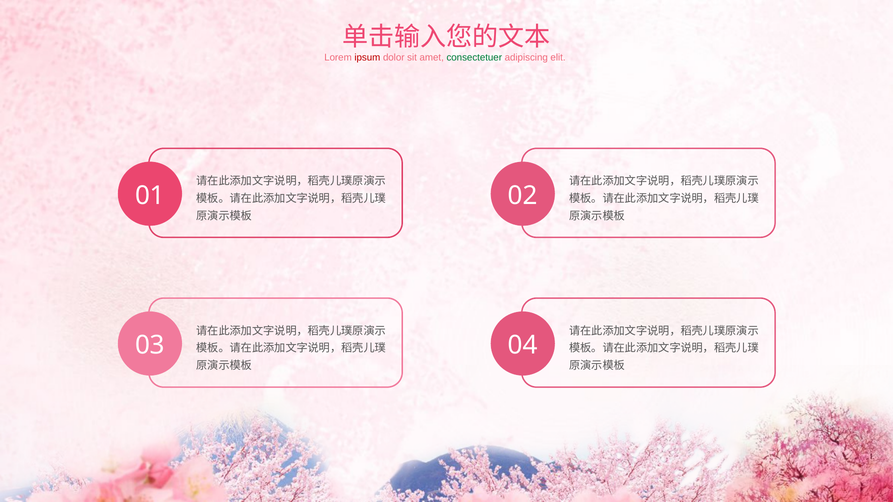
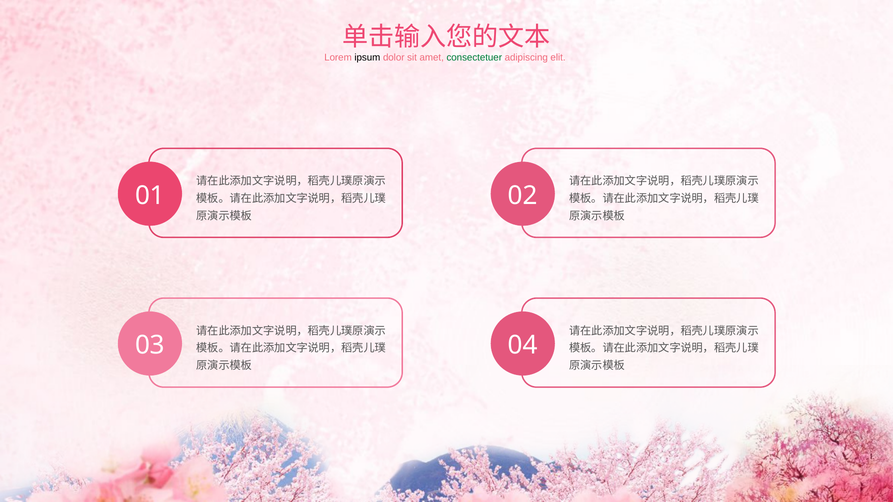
ipsum colour: red -> black
